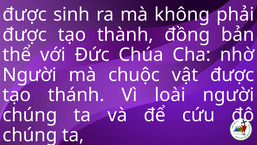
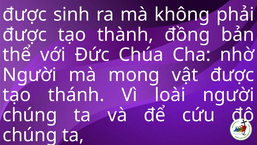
chuộc: chuộc -> mong
